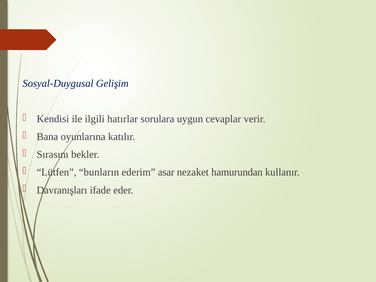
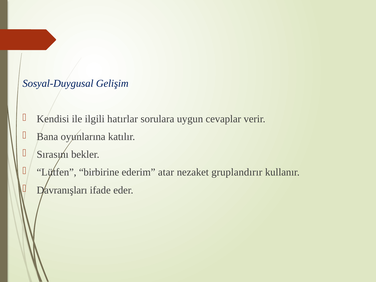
bunların: bunların -> birbirine
asar: asar -> atar
hamurundan: hamurundan -> gruplandırır
